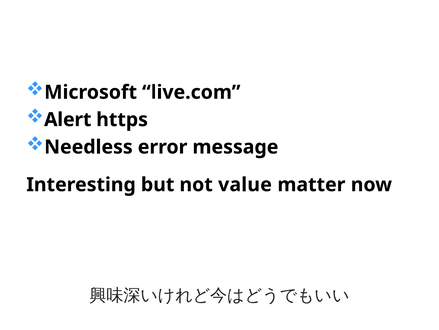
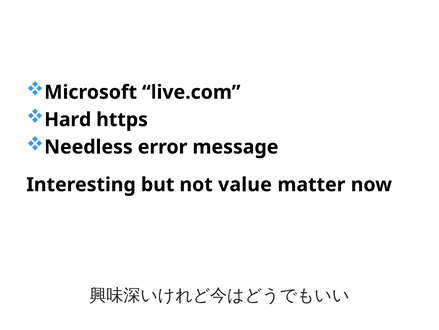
Alert: Alert -> Hard
